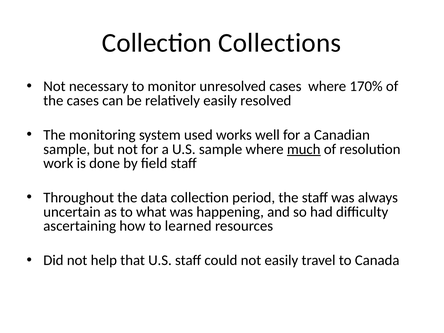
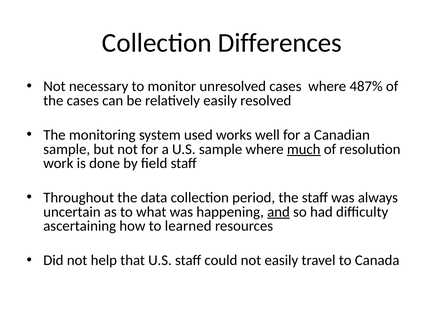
Collections: Collections -> Differences
170%: 170% -> 487%
and underline: none -> present
